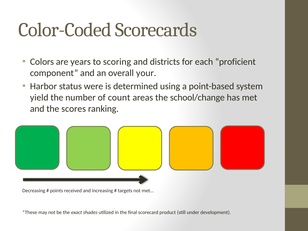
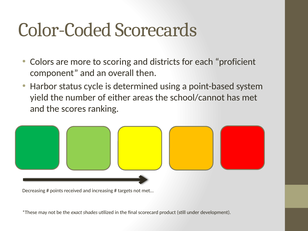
years: years -> more
your: your -> then
were: were -> cycle
count: count -> either
school/change: school/change -> school/cannot
